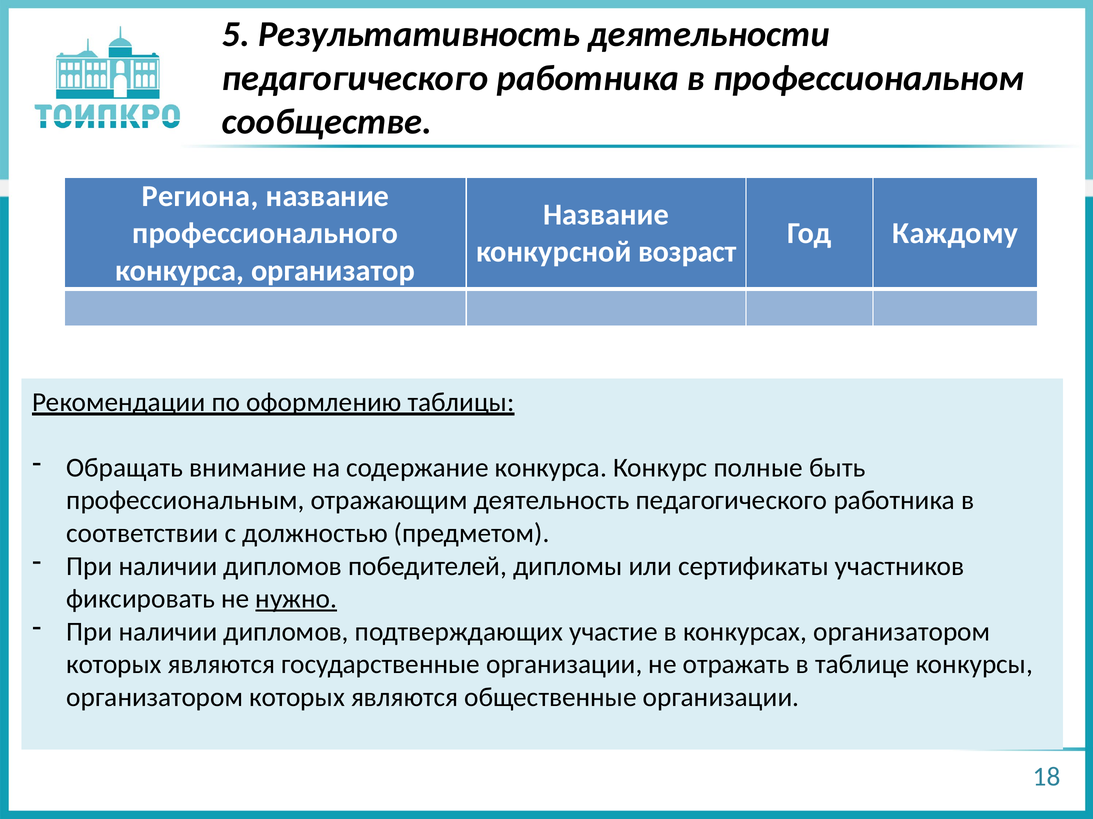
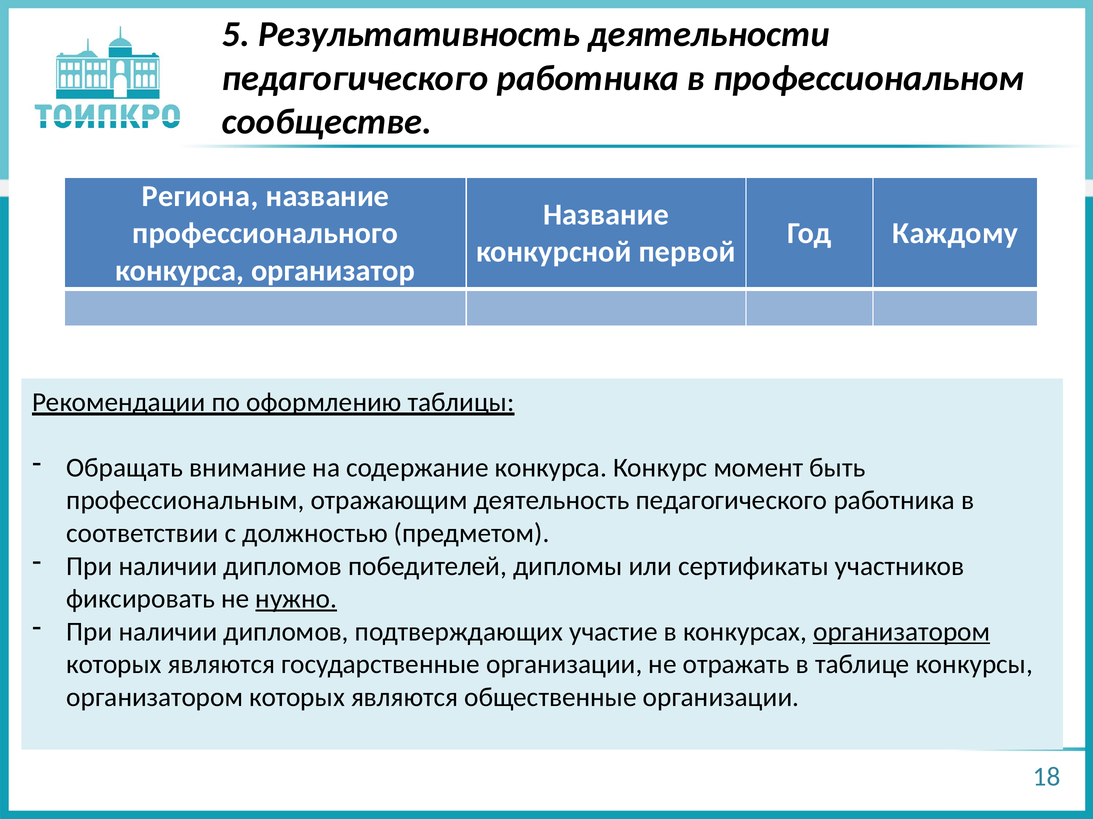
возраст: возраст -> первой
полные: полные -> момент
организатором at (902, 632) underline: none -> present
